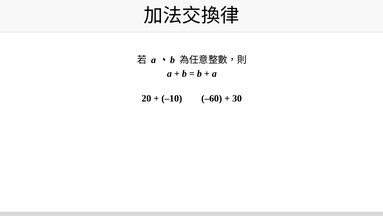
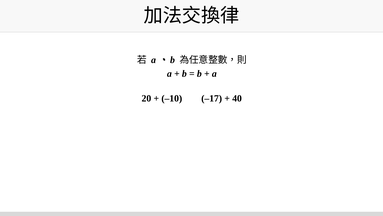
–60: –60 -> –17
30: 30 -> 40
